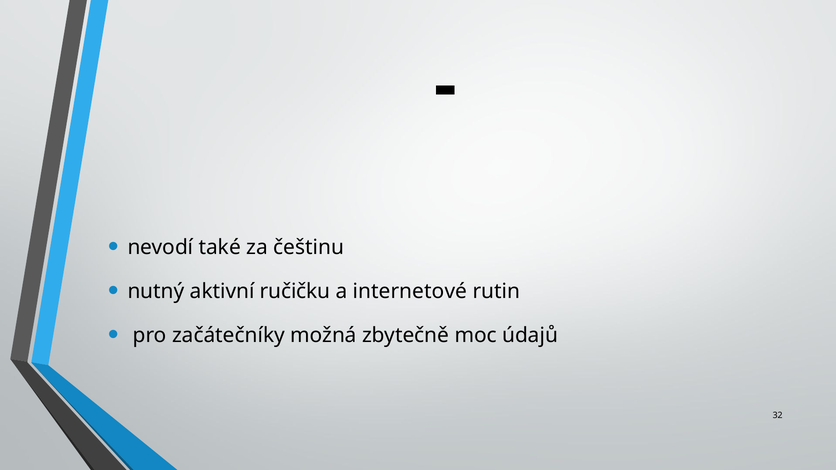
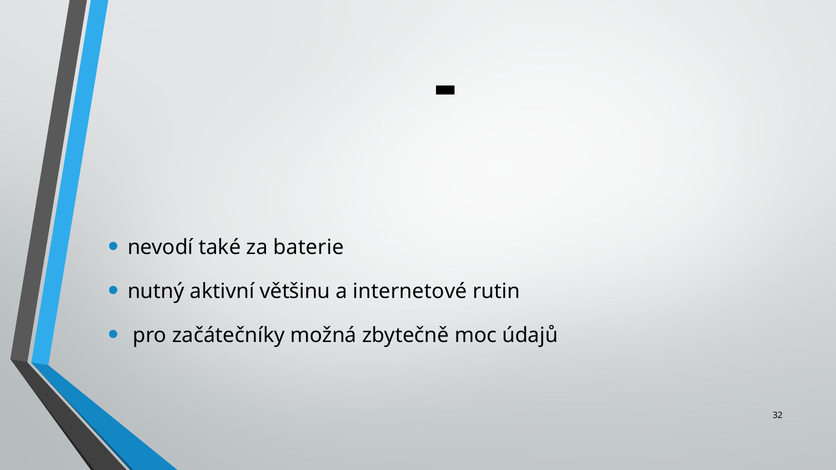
češtinu: češtinu -> baterie
ručičku: ručičku -> většinu
